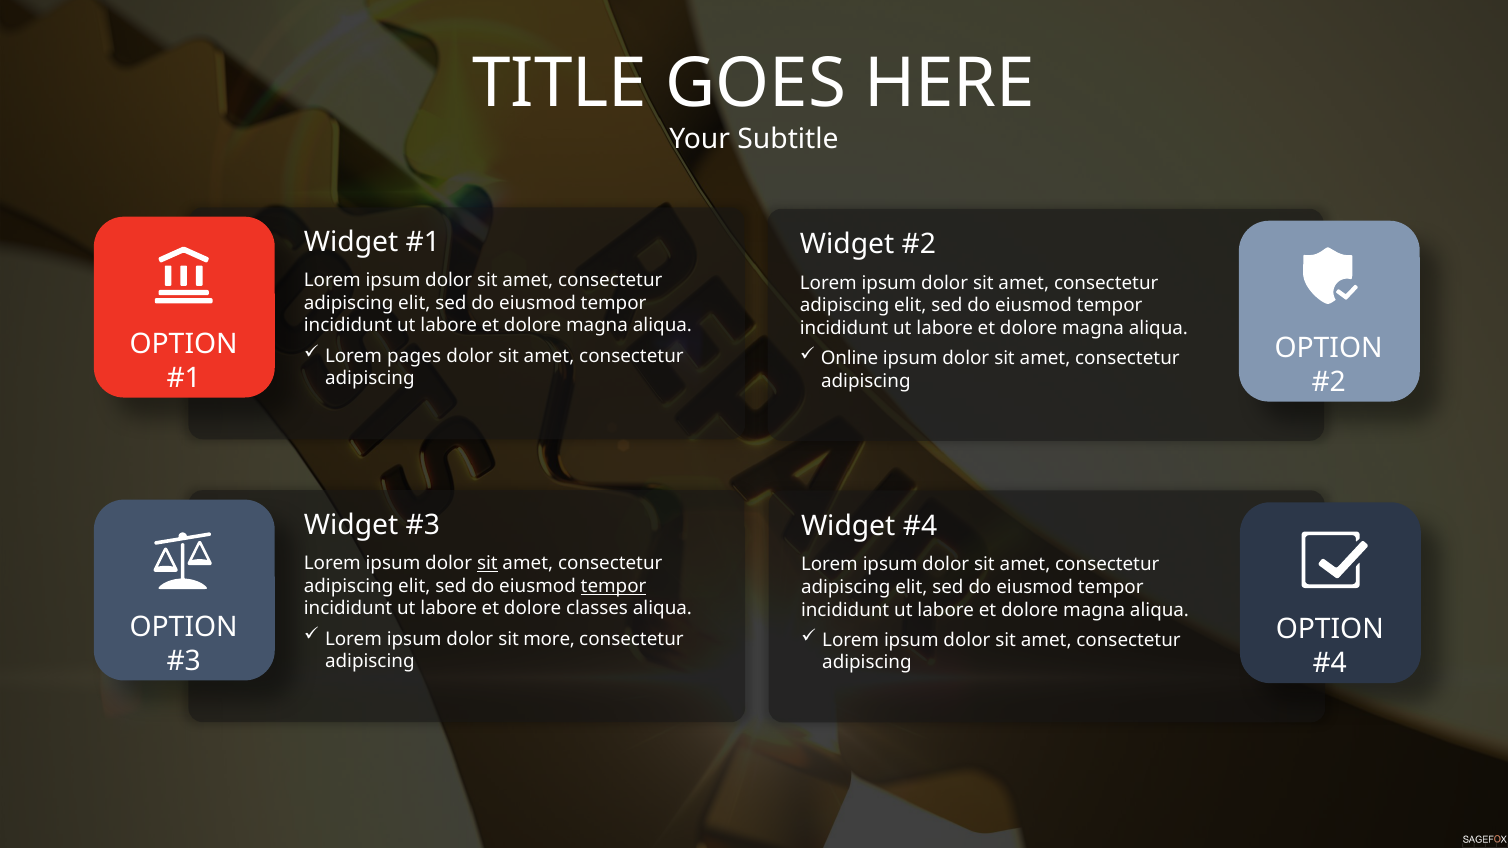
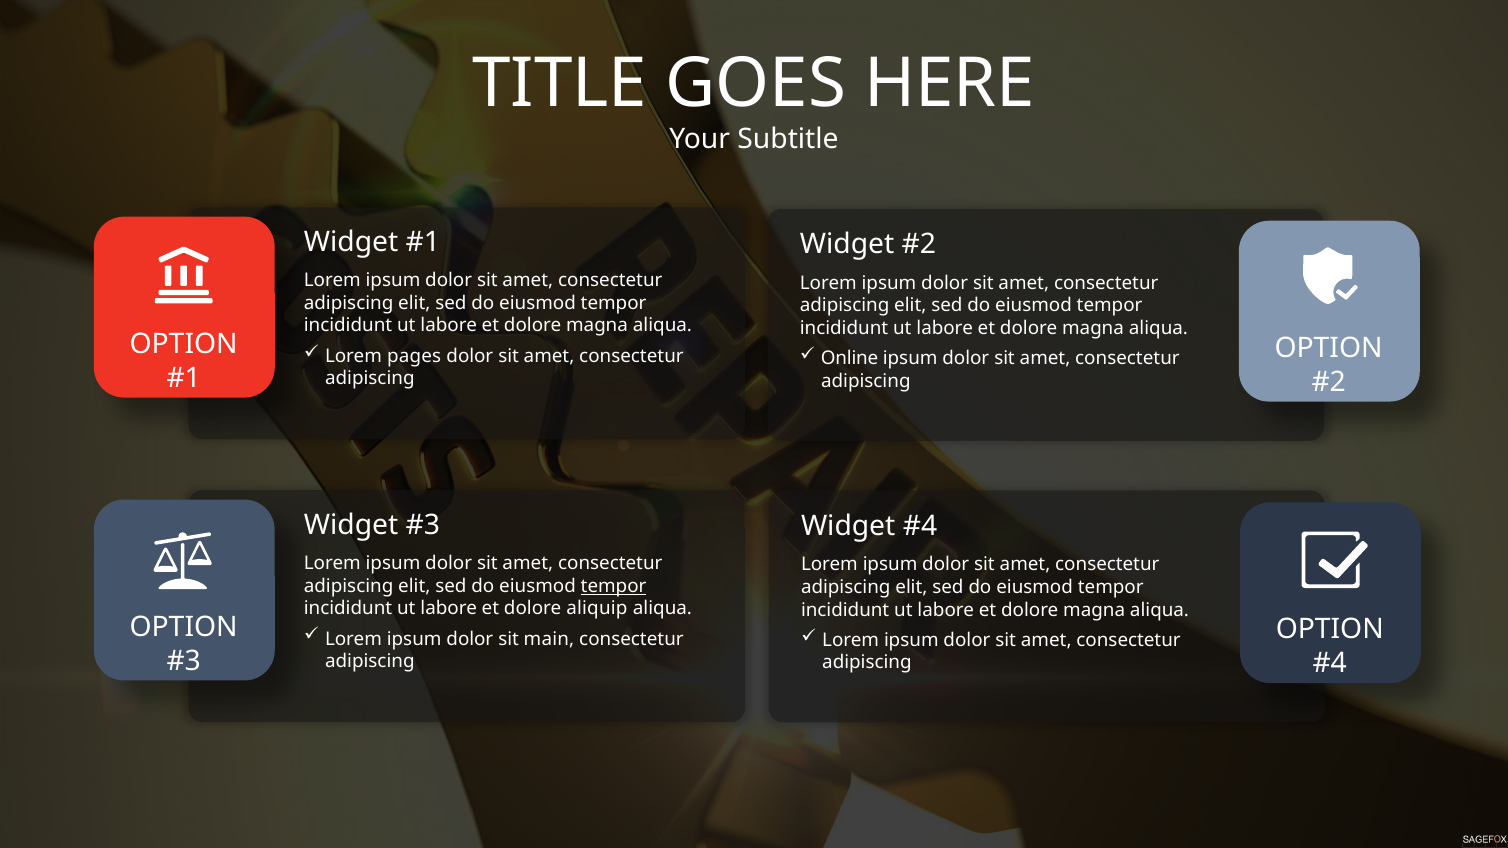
sit at (487, 564) underline: present -> none
classes: classes -> aliquip
more: more -> main
